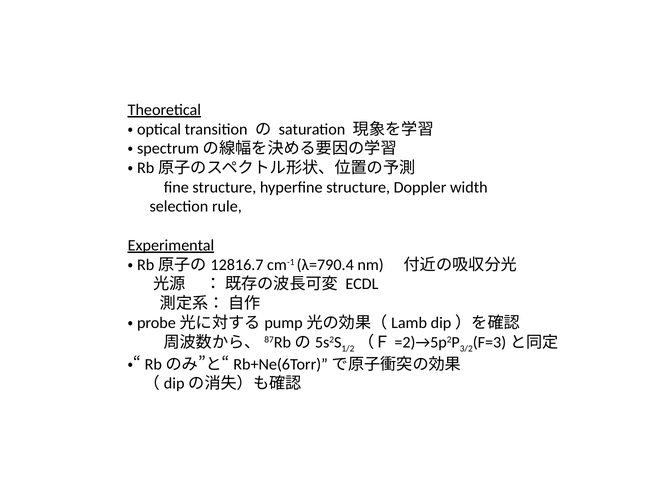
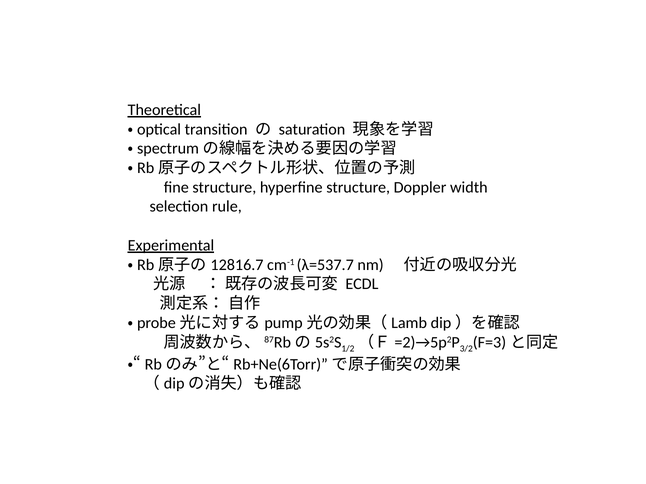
λ=790.4: λ=790.4 -> λ=537.7
